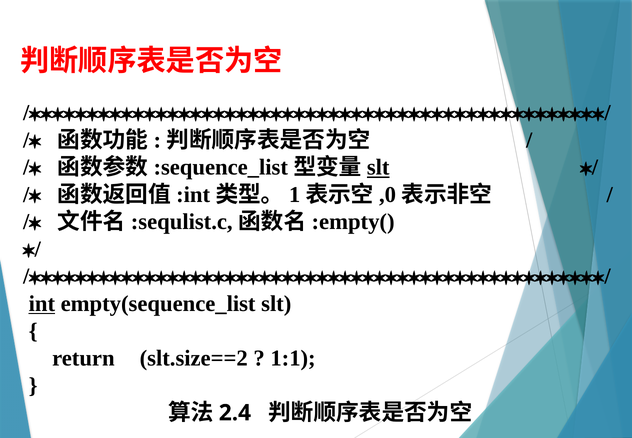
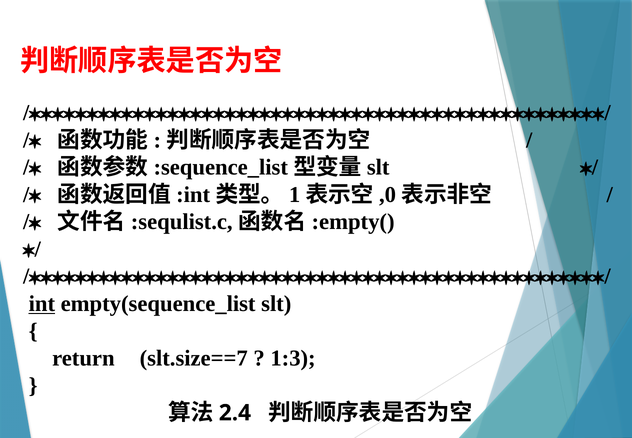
slt at (378, 167) underline: present -> none
slt.size==2: slt.size==2 -> slt.size==7
1:1: 1:1 -> 1:3
